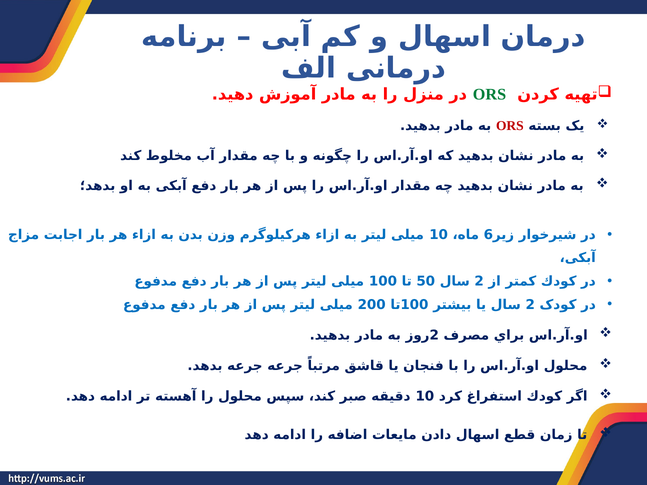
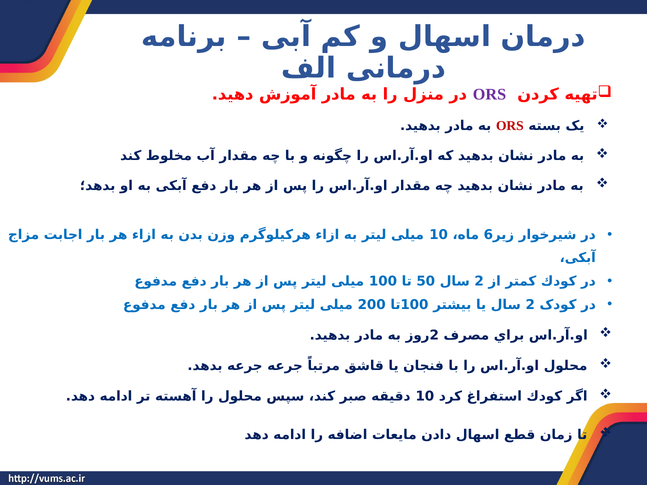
ORS at (489, 95) colour: green -> purple
